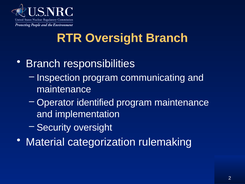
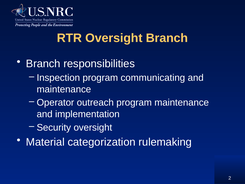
identified: identified -> outreach
